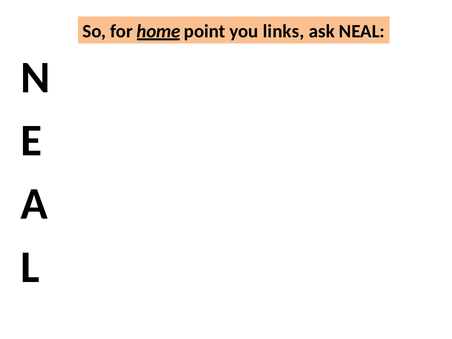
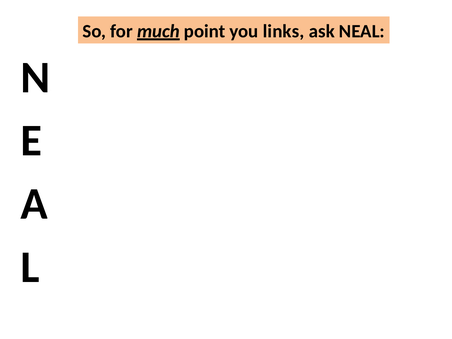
home: home -> much
